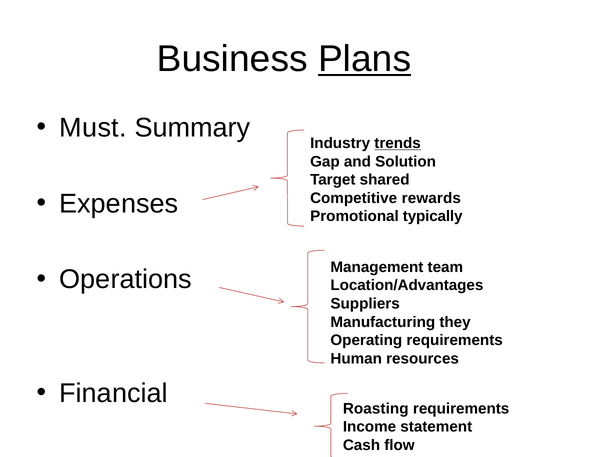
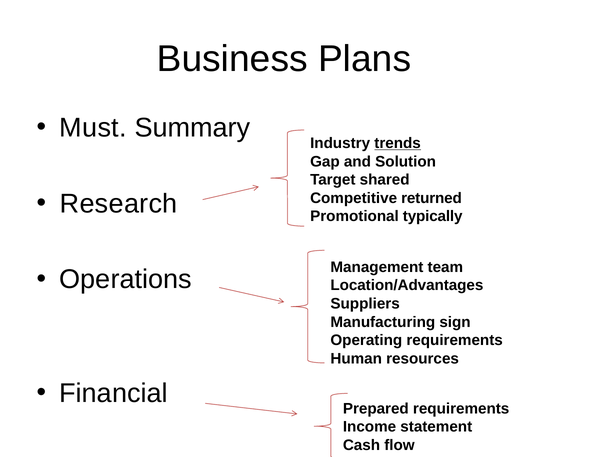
Plans underline: present -> none
Expenses: Expenses -> Research
rewards: rewards -> returned
they: they -> sign
Roasting: Roasting -> Prepared
